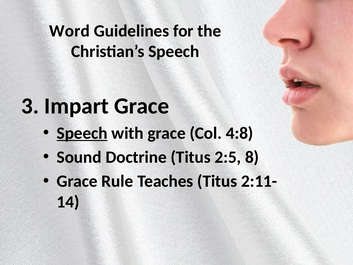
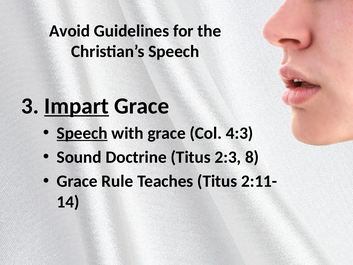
Word: Word -> Avoid
Impart underline: none -> present
4:8: 4:8 -> 4:3
2:5: 2:5 -> 2:3
